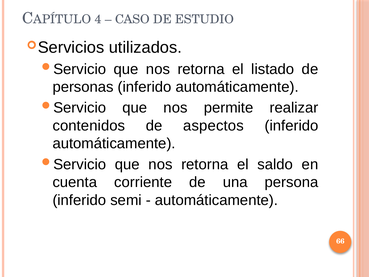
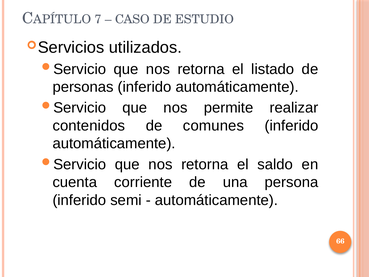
4: 4 -> 7
aspectos: aspectos -> comunes
